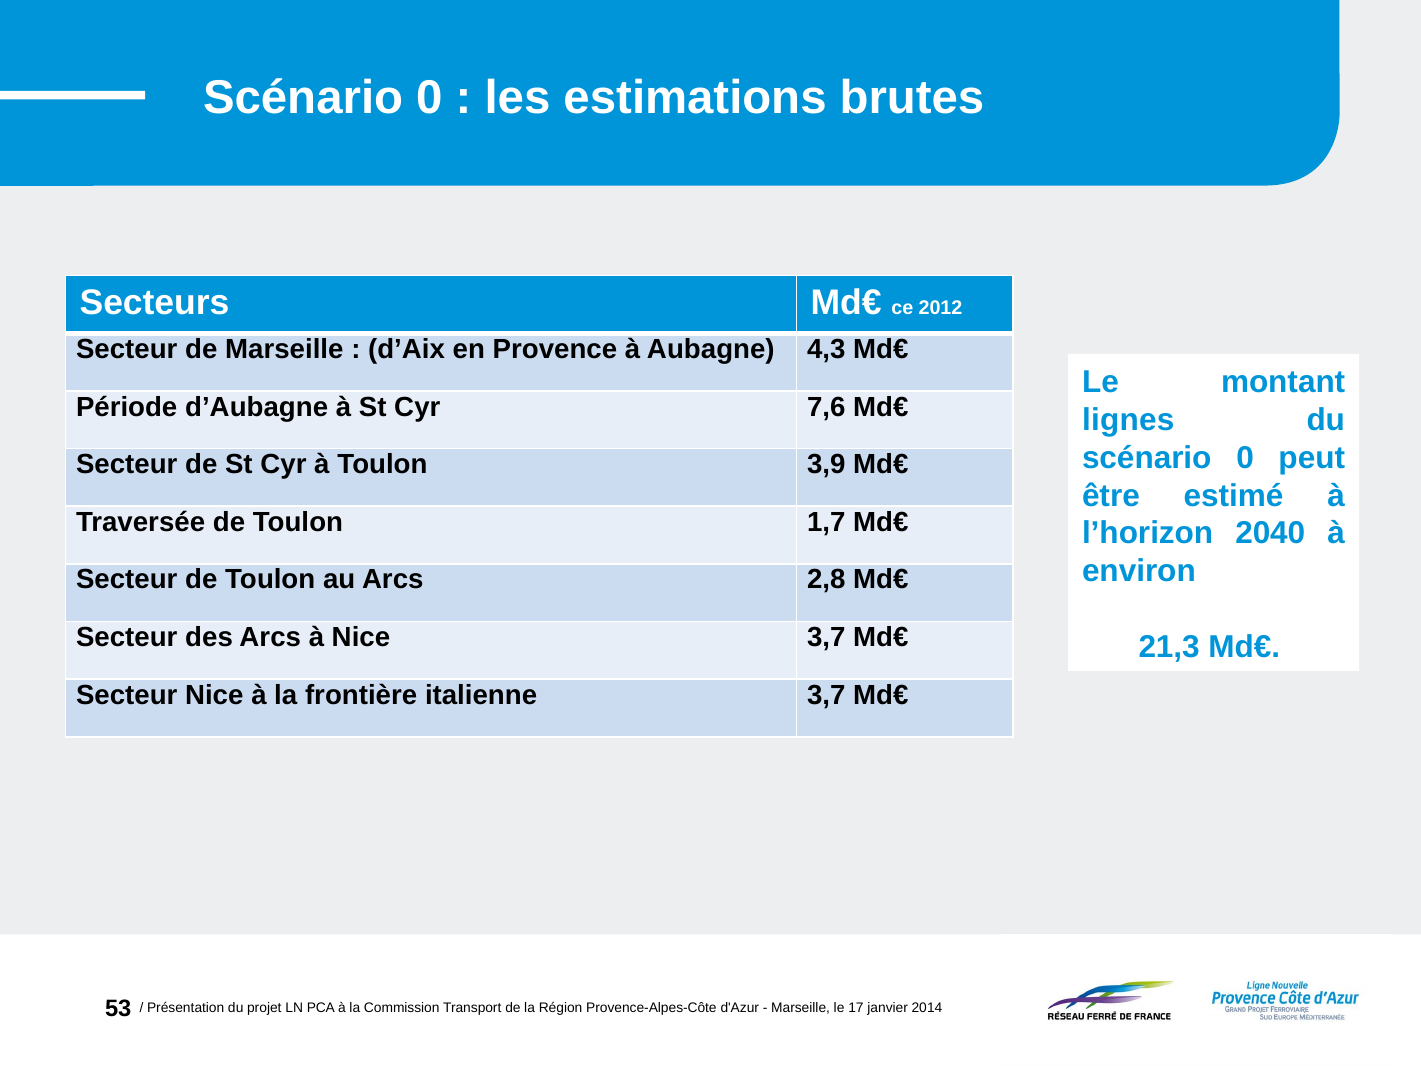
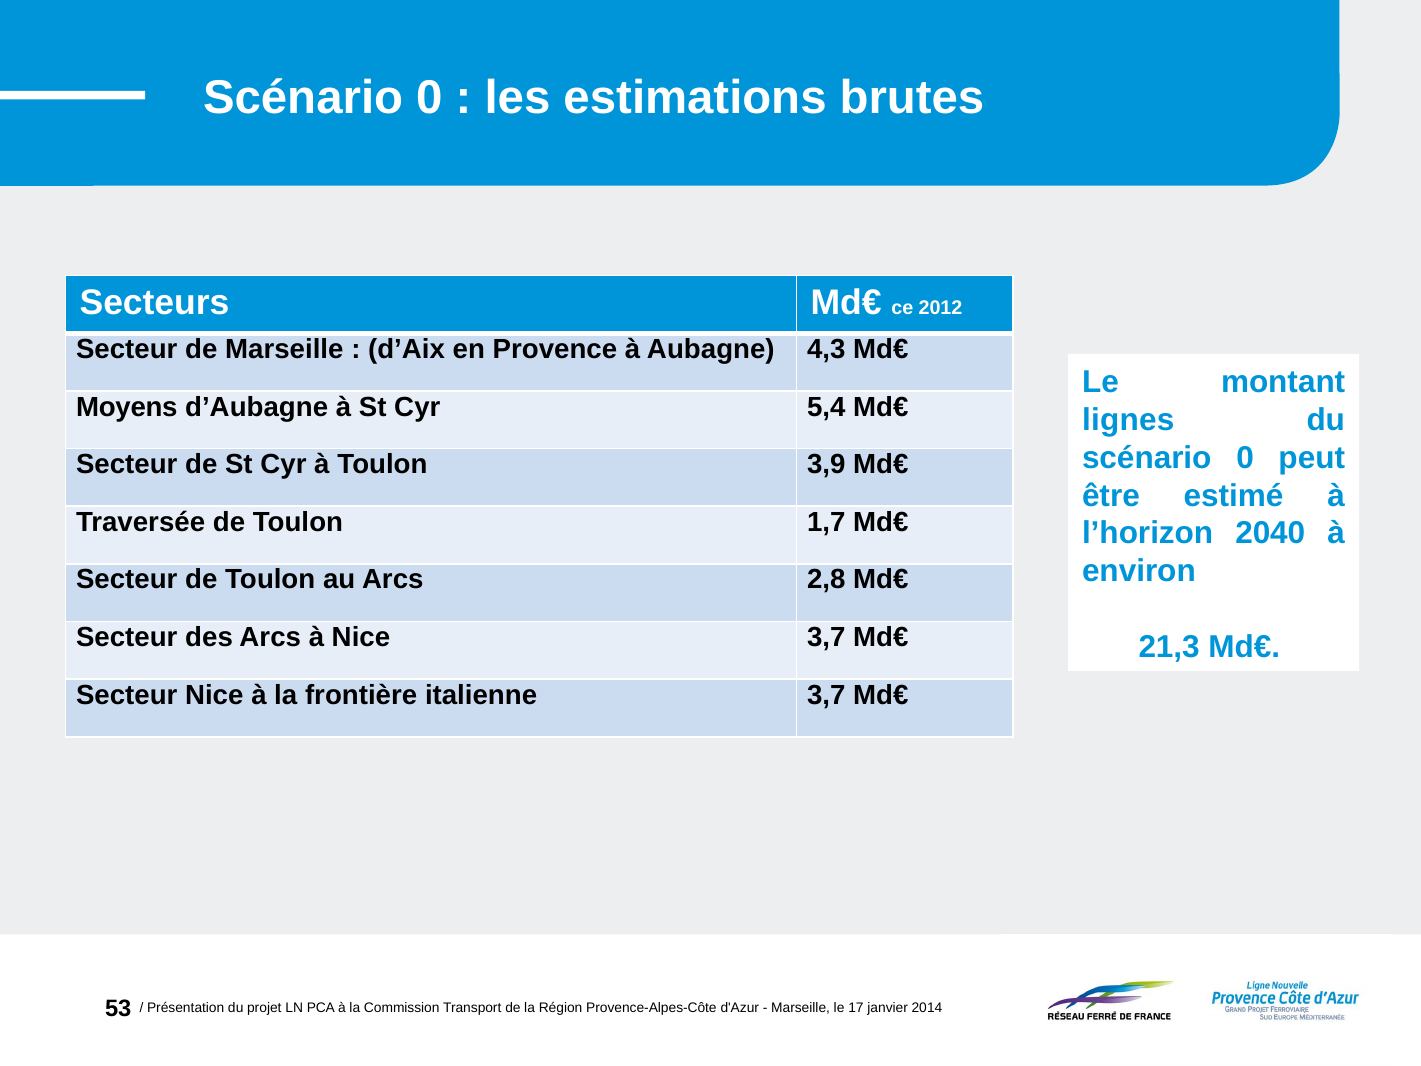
Période: Période -> Moyens
7,6: 7,6 -> 5,4
